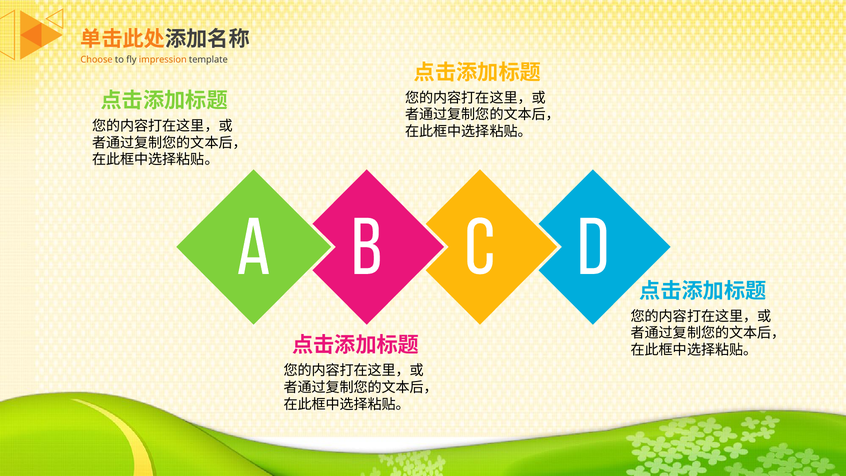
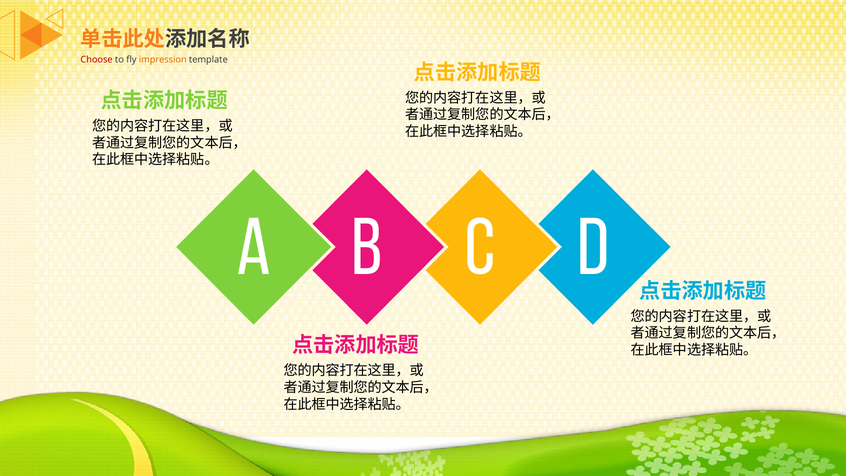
Choose colour: orange -> red
